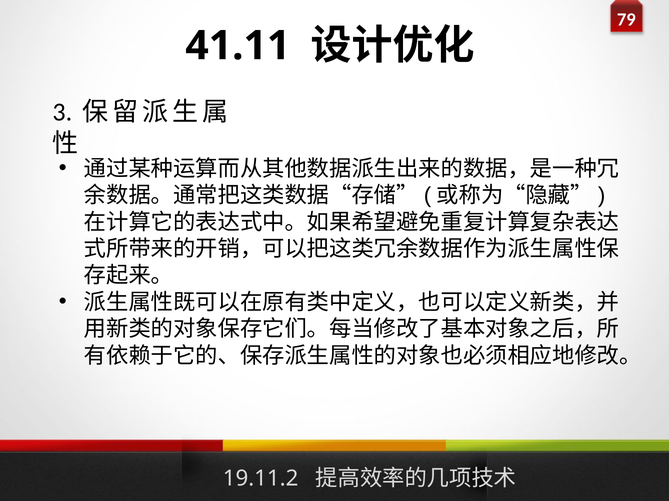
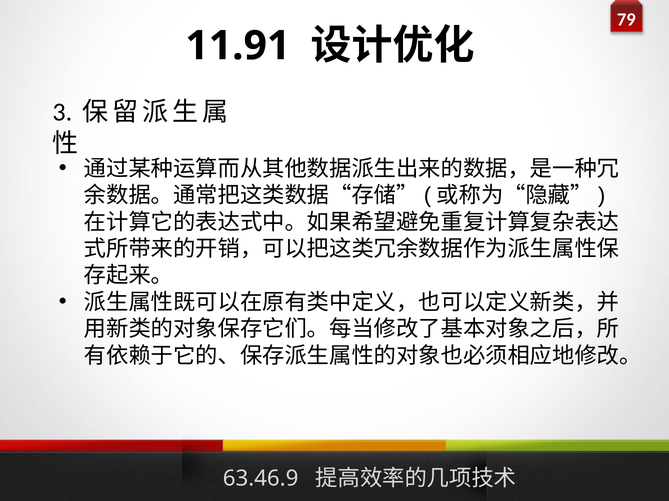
41.11: 41.11 -> 11.91
19.11.2: 19.11.2 -> 63.46.9
